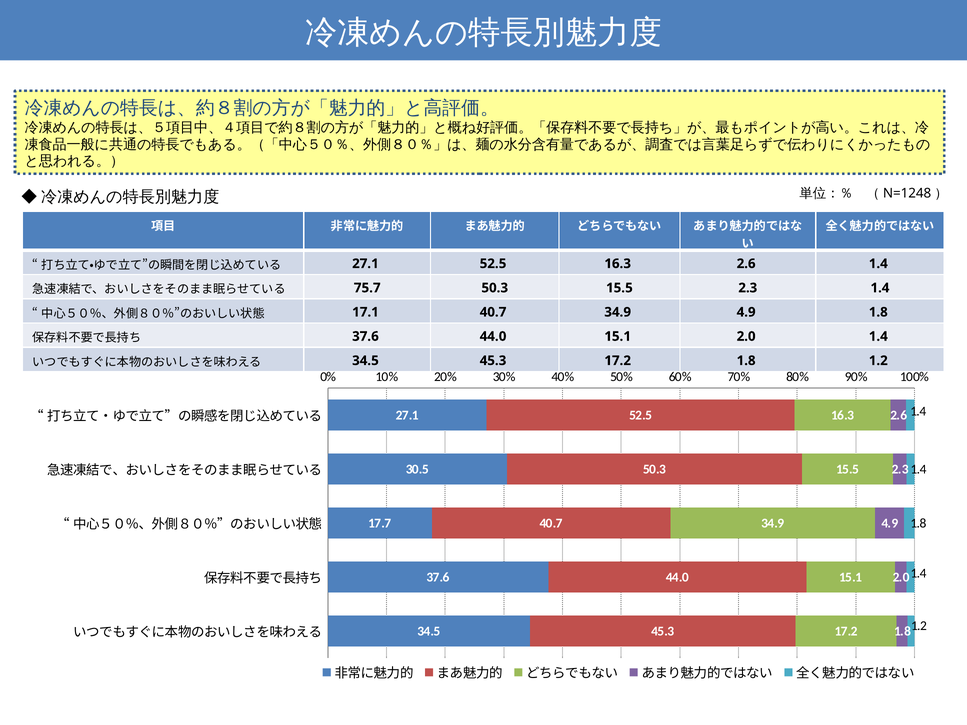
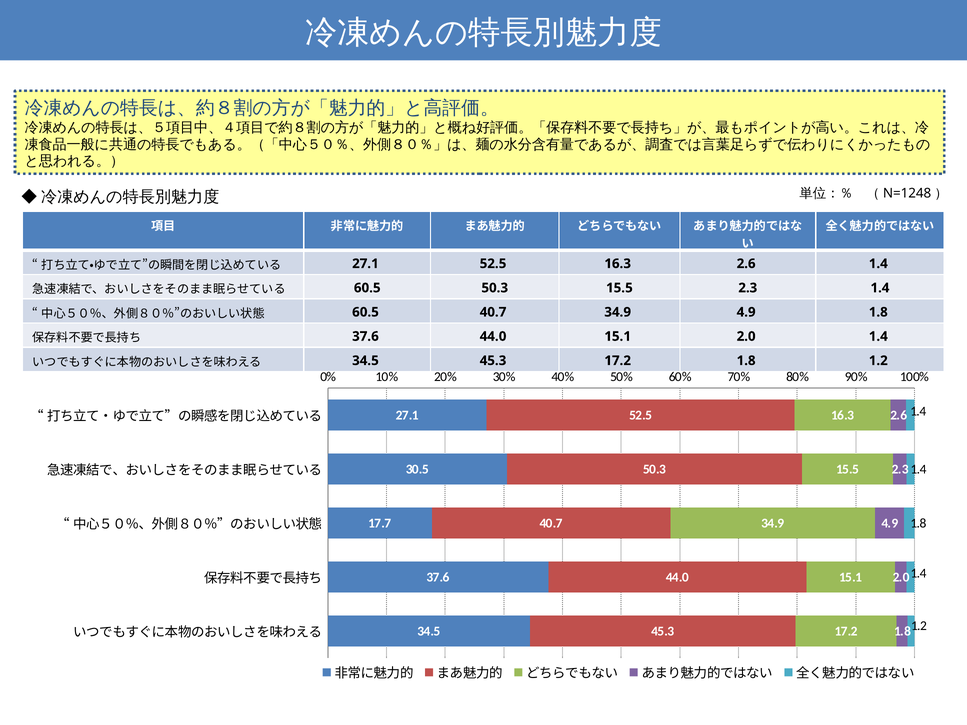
75.7 at (367, 288): 75.7 -> 60.5
17.1 at (365, 312): 17.1 -> 60.5
